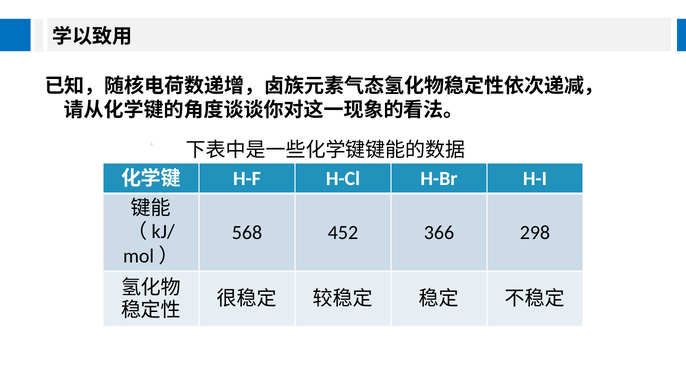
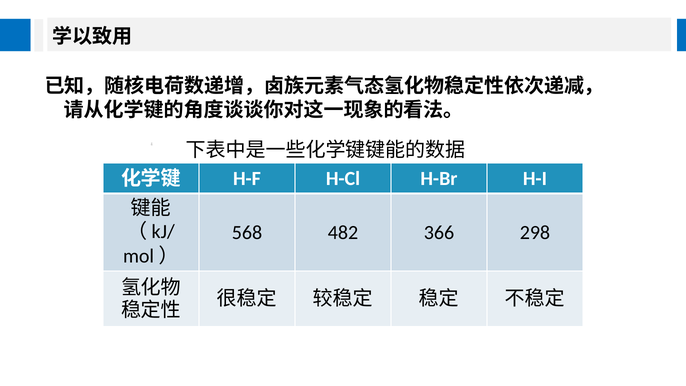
452: 452 -> 482
